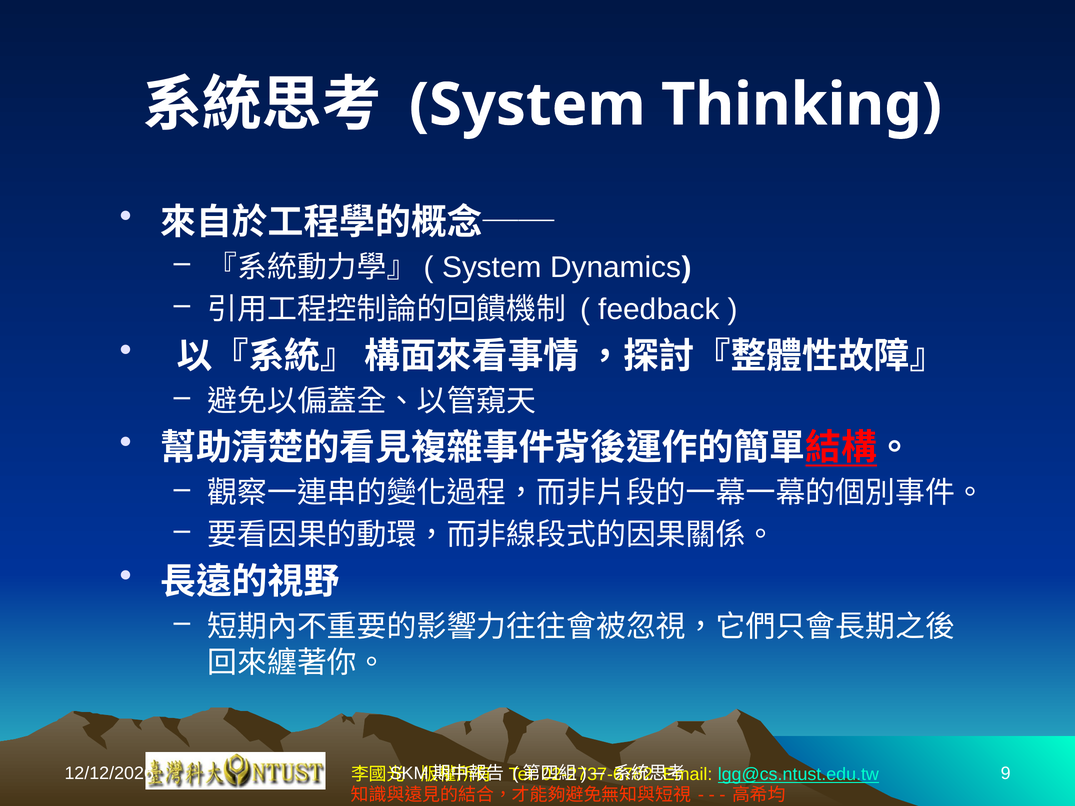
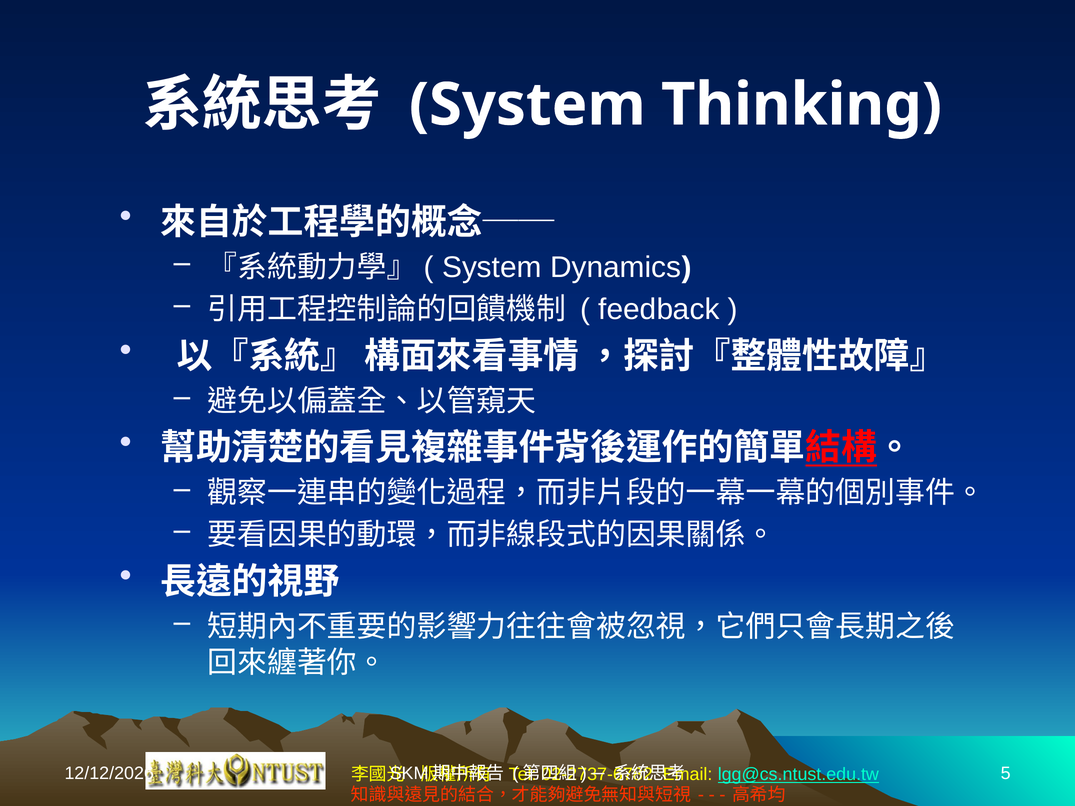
9: 9 -> 5
